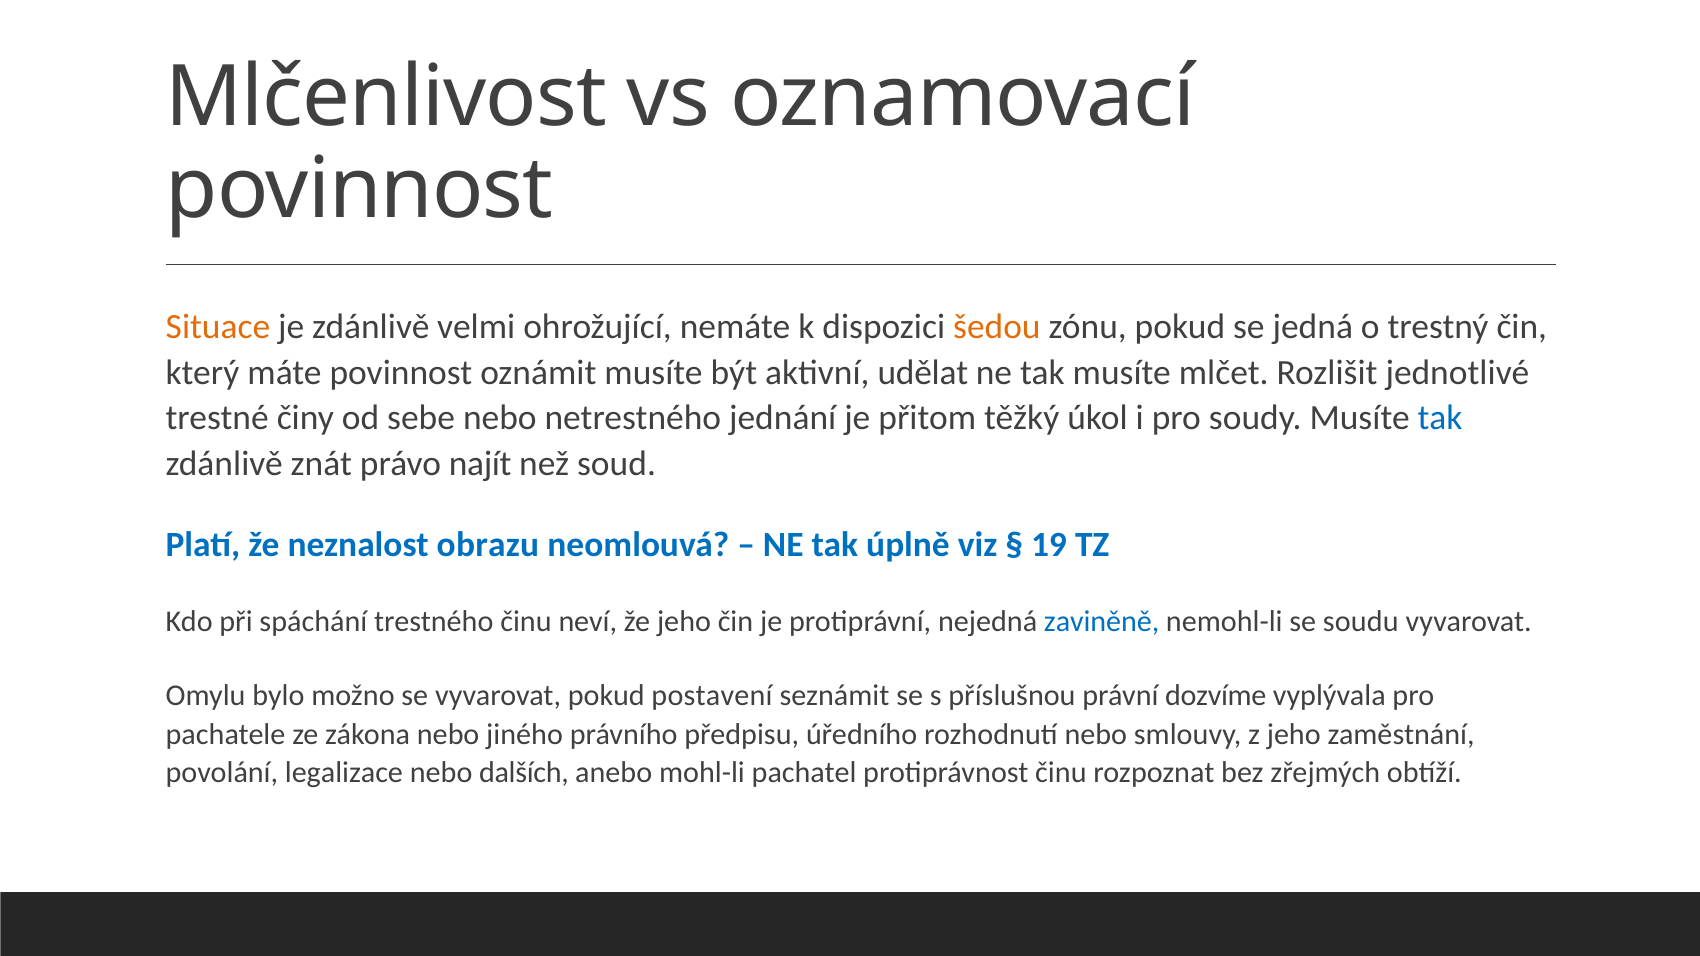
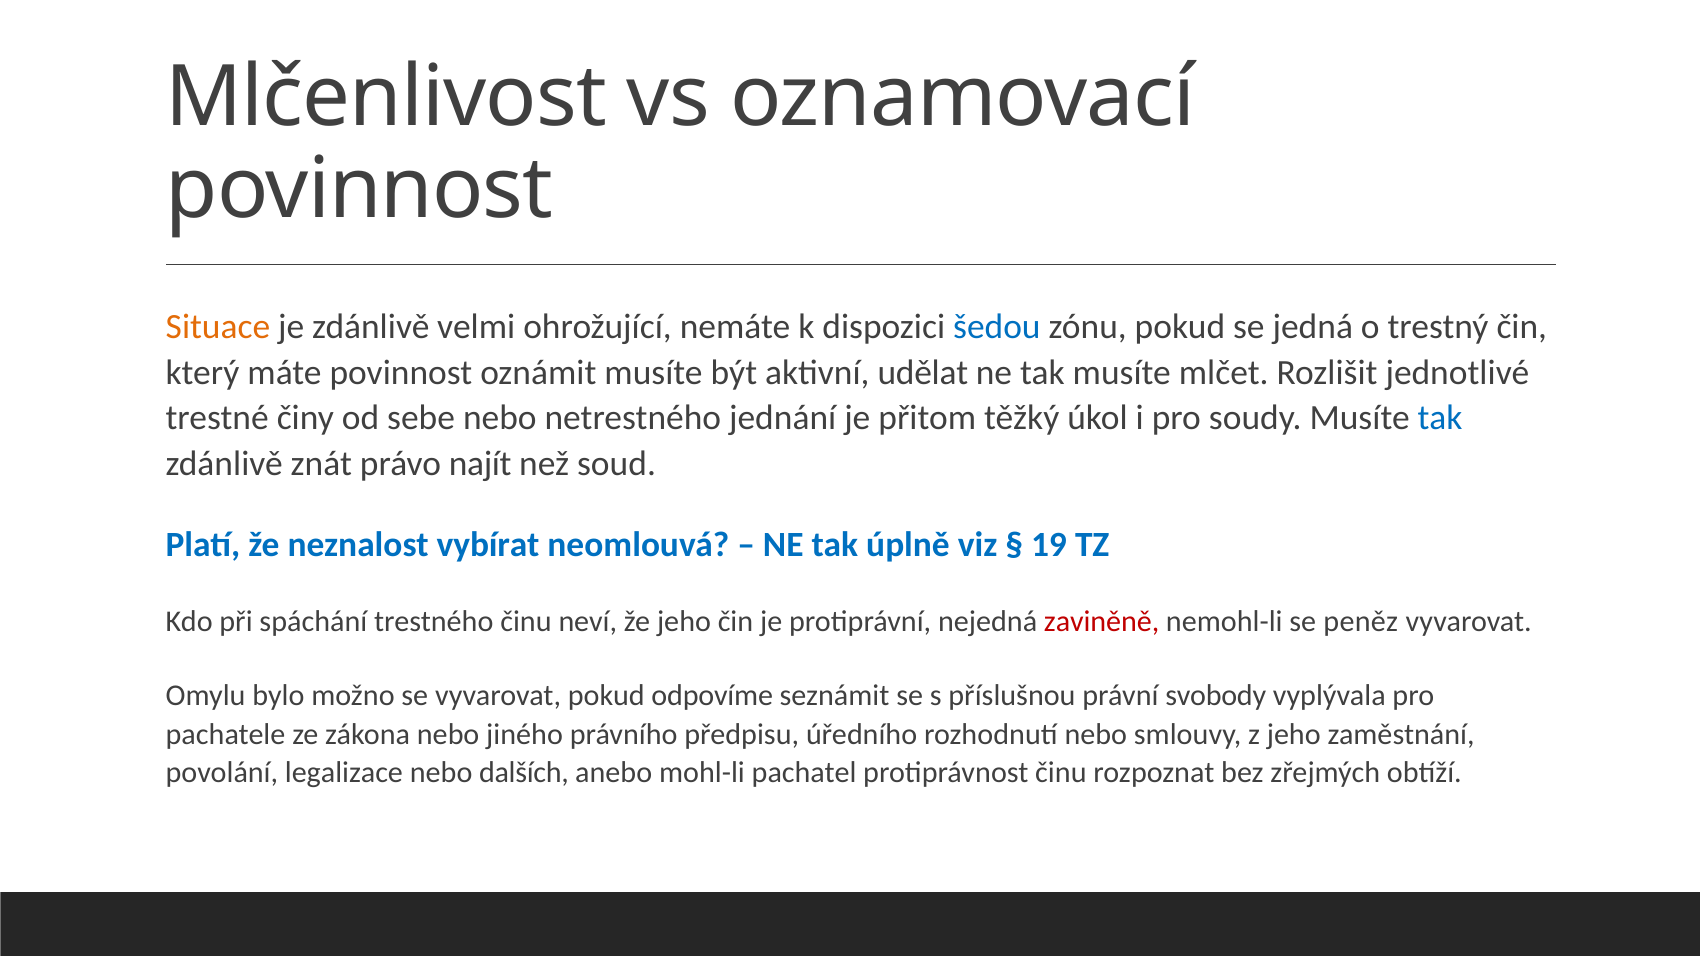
šedou colour: orange -> blue
obrazu: obrazu -> vybírat
zaviněně colour: blue -> red
soudu: soudu -> peněz
postavení: postavení -> odpovíme
dozvíme: dozvíme -> svobody
